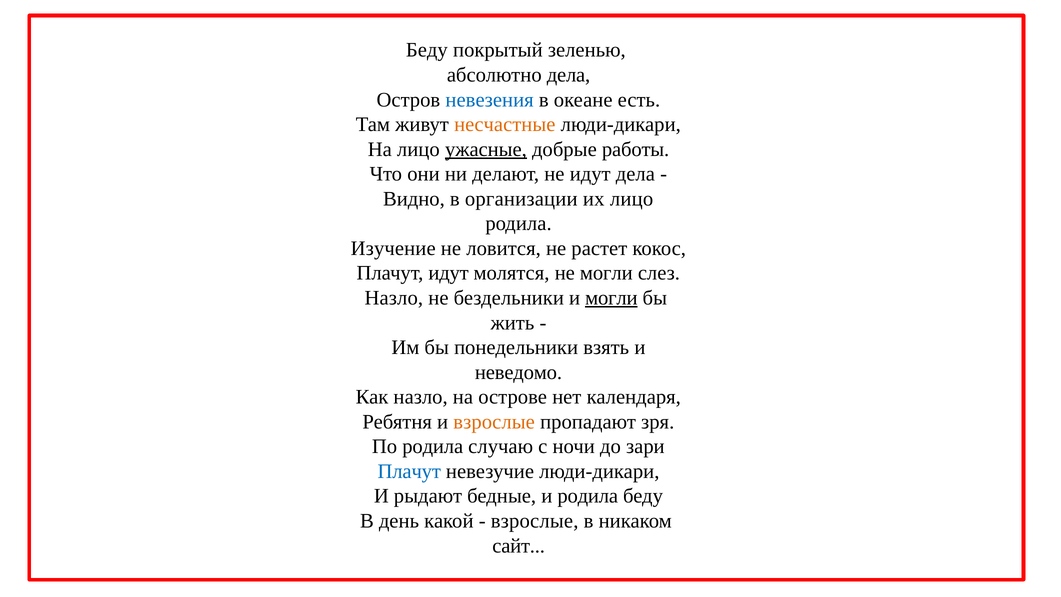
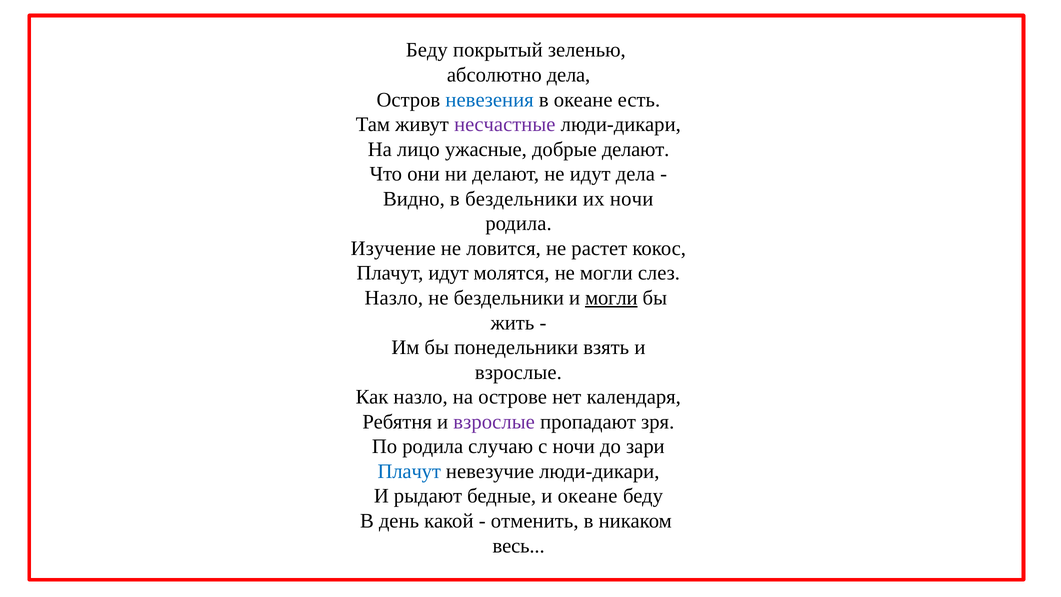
несчастные colour: orange -> purple
ужасные underline: present -> none
добрые работы: работы -> делают
в организации: организации -> бездельники
их лицо: лицо -> ночи
неведомо at (519, 372): неведомо -> взрослые
взрослые at (494, 422) colour: orange -> purple
и родила: родила -> океане
взрослые at (535, 521): взрослые -> отменить
сайт: сайт -> весь
